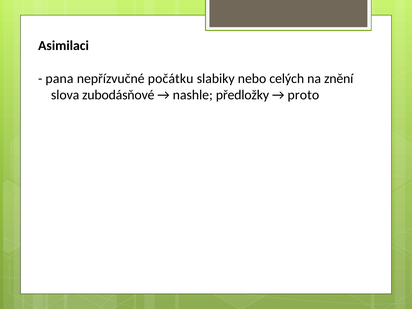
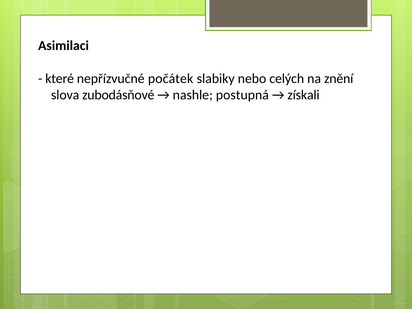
pana: pana -> které
počátku: počátku -> počátek
předložky: předložky -> postupná
proto: proto -> získali
